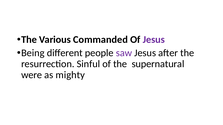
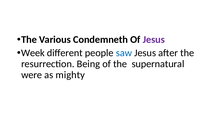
Commanded: Commanded -> Condemneth
Being: Being -> Week
saw colour: purple -> blue
Sinful: Sinful -> Being
